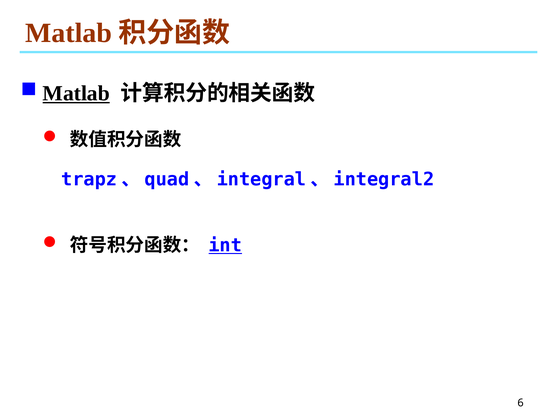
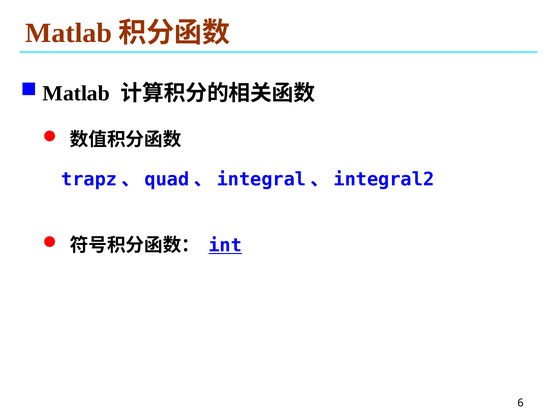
Matlab at (76, 93) underline: present -> none
